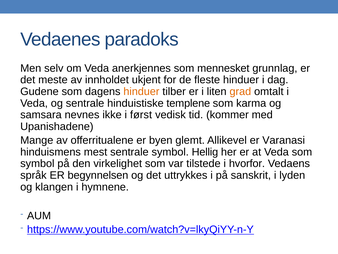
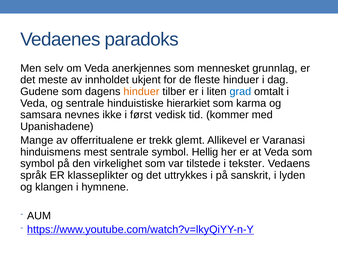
grad colour: orange -> blue
templene: templene -> hierarkiet
byen: byen -> trekk
hvorfor: hvorfor -> tekster
begynnelsen: begynnelsen -> klasseplikter
